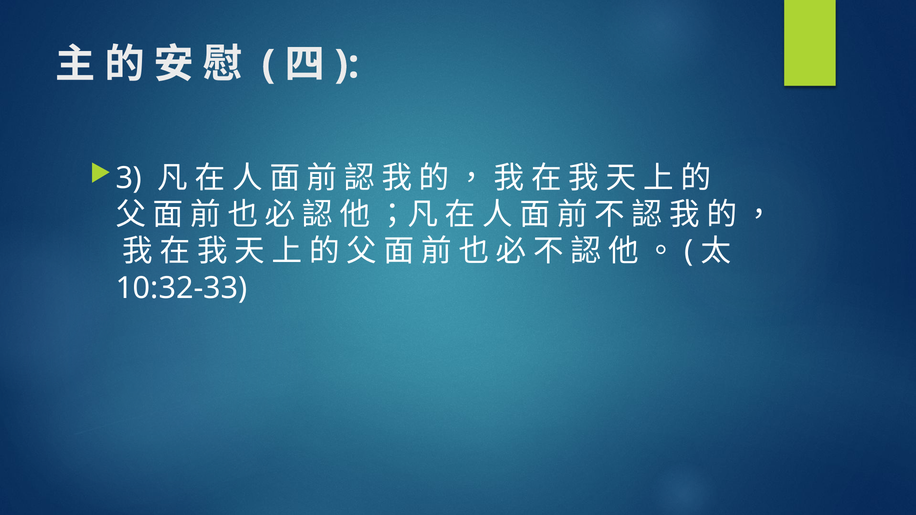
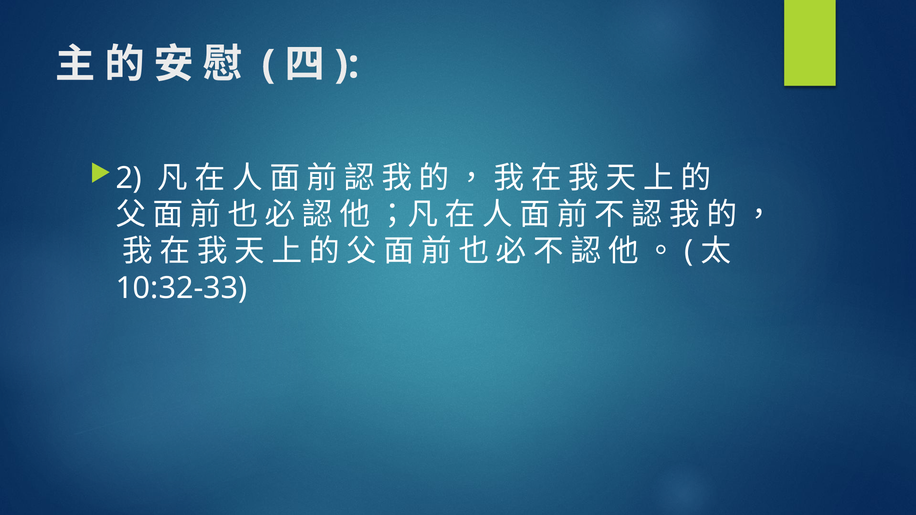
3: 3 -> 2
